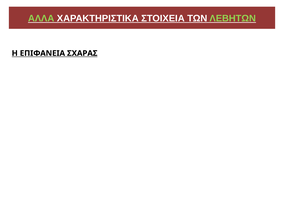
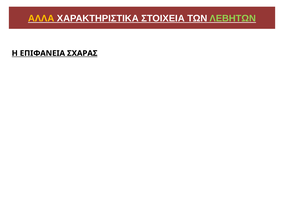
ΑΛΛΑ colour: light green -> yellow
